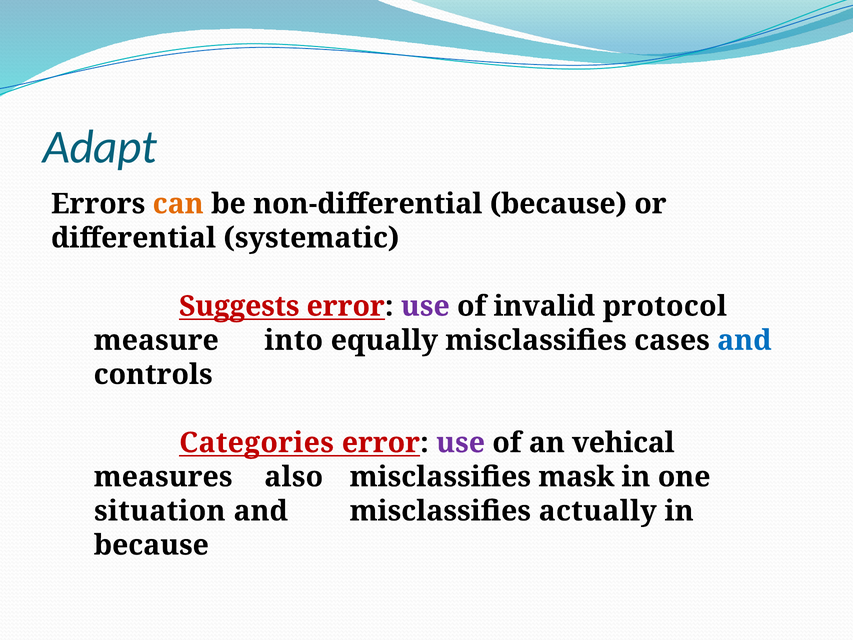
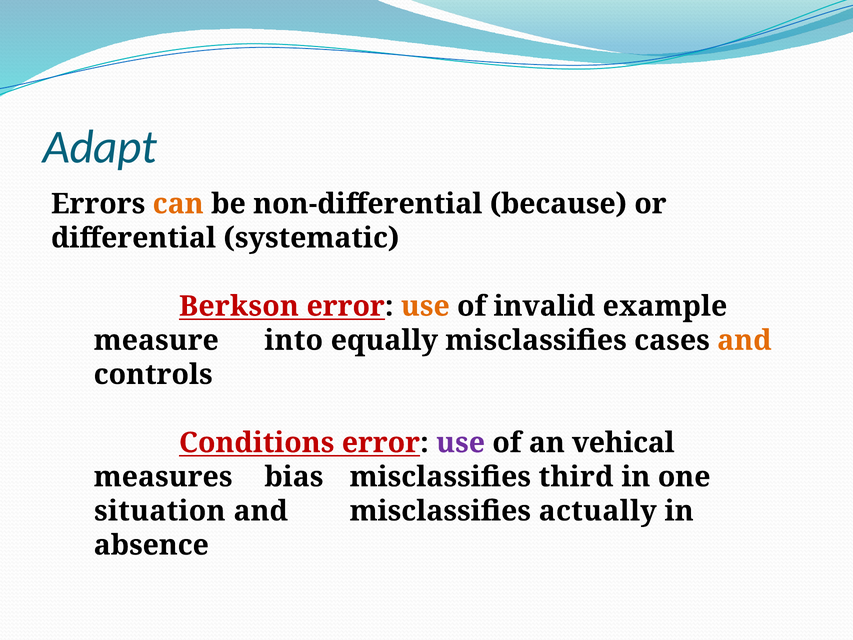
Suggests: Suggests -> Berkson
use at (425, 306) colour: purple -> orange
protocol: protocol -> example
and at (744, 340) colour: blue -> orange
Categories: Categories -> Conditions
also: also -> bias
mask: mask -> third
because at (151, 545): because -> absence
